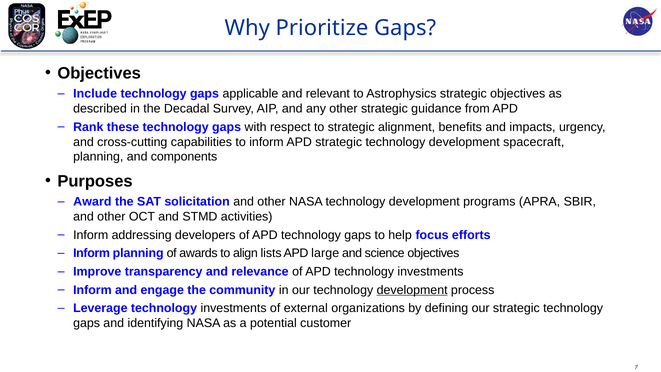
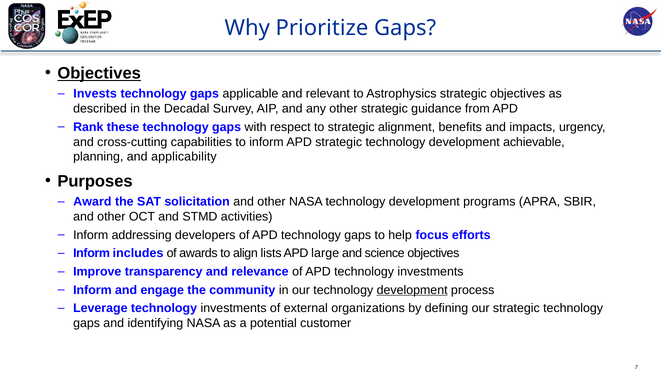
Objectives at (99, 73) underline: none -> present
Include: Include -> Invests
spacecraft: spacecraft -> achievable
components: components -> applicability
Inform planning: planning -> includes
